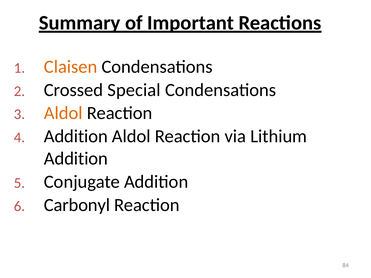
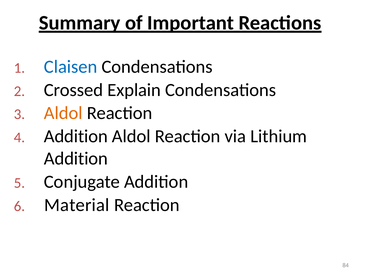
Claisen colour: orange -> blue
Special: Special -> Explain
Carbonyl: Carbonyl -> Material
